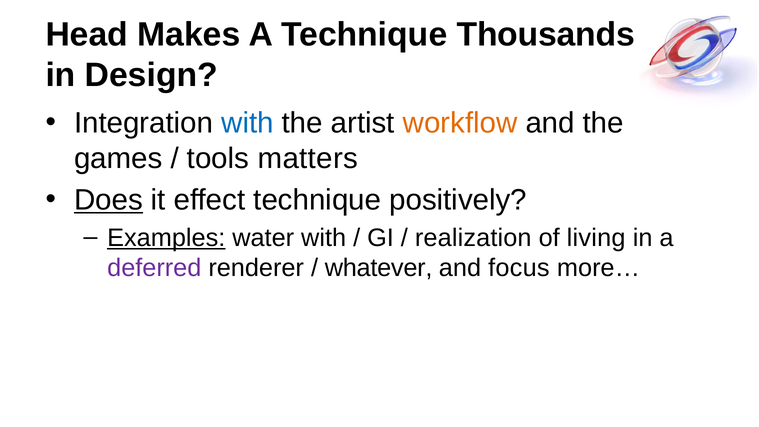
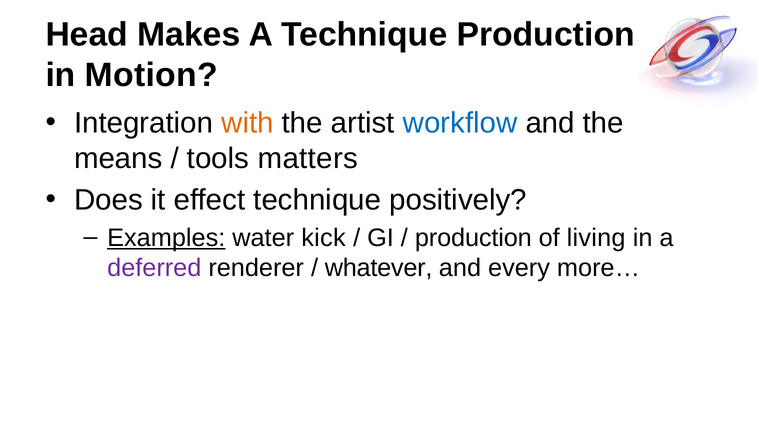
Technique Thousands: Thousands -> Production
Design: Design -> Motion
with at (247, 123) colour: blue -> orange
workflow colour: orange -> blue
games: games -> means
Does underline: present -> none
water with: with -> kick
realization at (473, 238): realization -> production
focus: focus -> every
